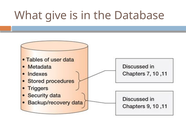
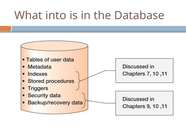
give: give -> into
